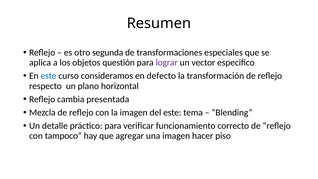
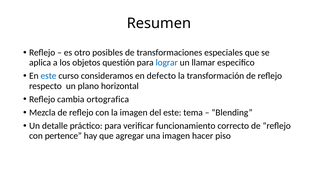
segunda: segunda -> posibles
lograr colour: purple -> blue
vector: vector -> llamar
presentada: presentada -> ortografica
tampoco: tampoco -> pertence
